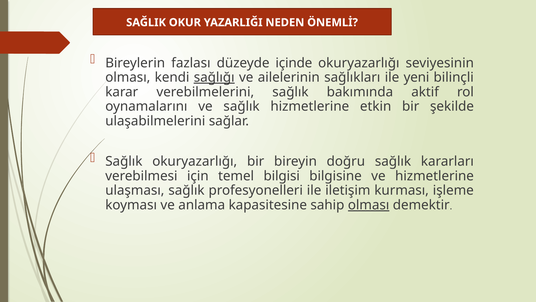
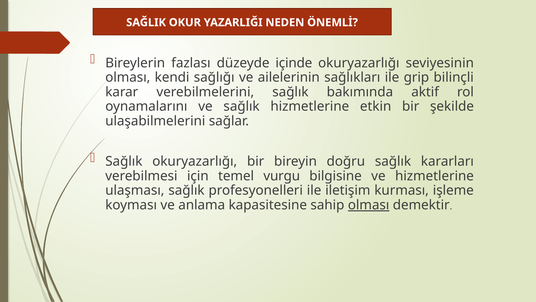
sağlığı underline: present -> none
yeni: yeni -> grip
bilgisi: bilgisi -> vurgu
